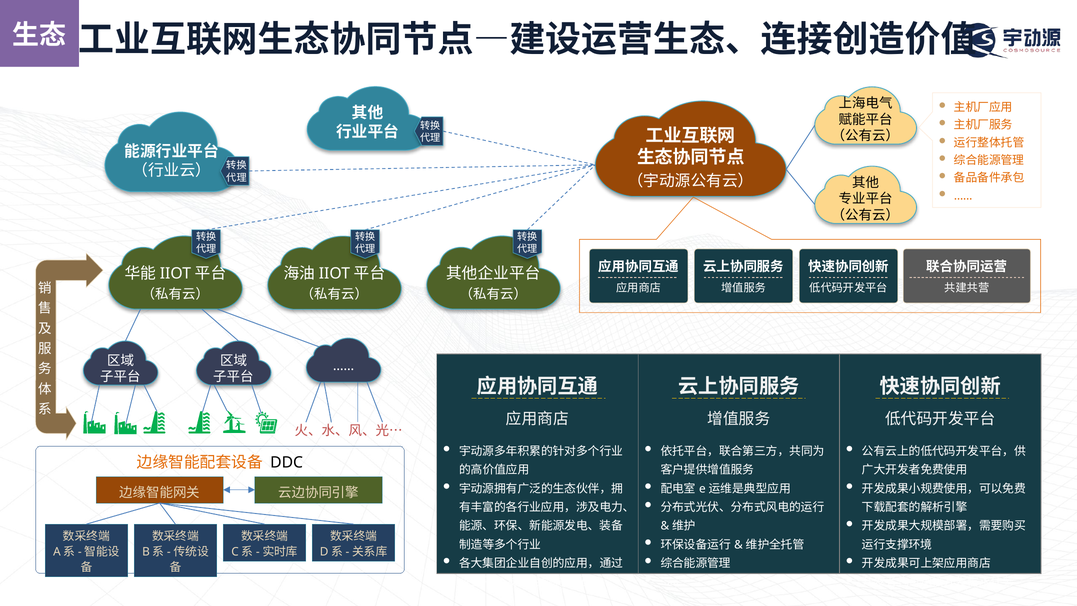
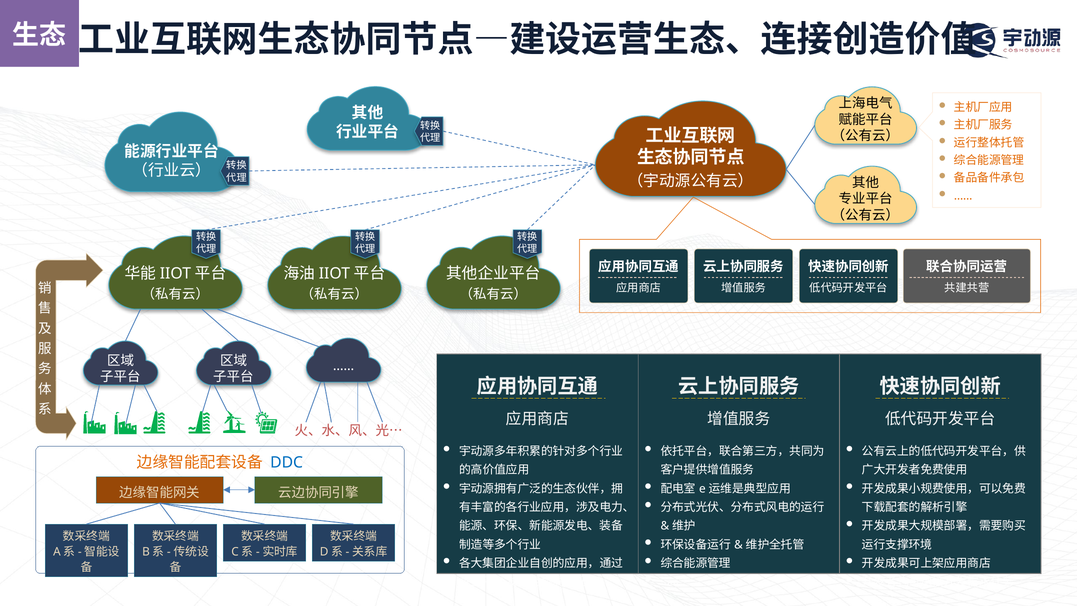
DDC colour: black -> blue
